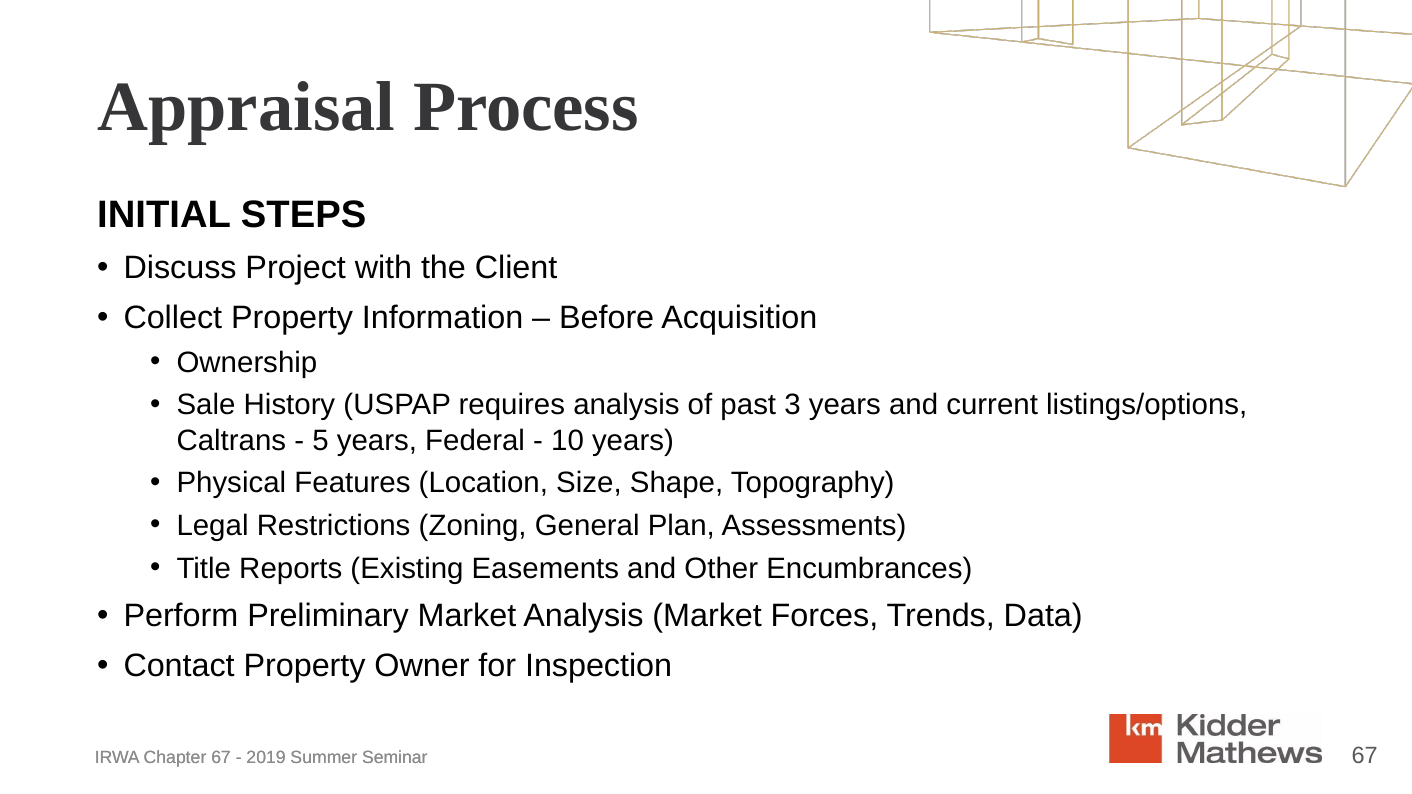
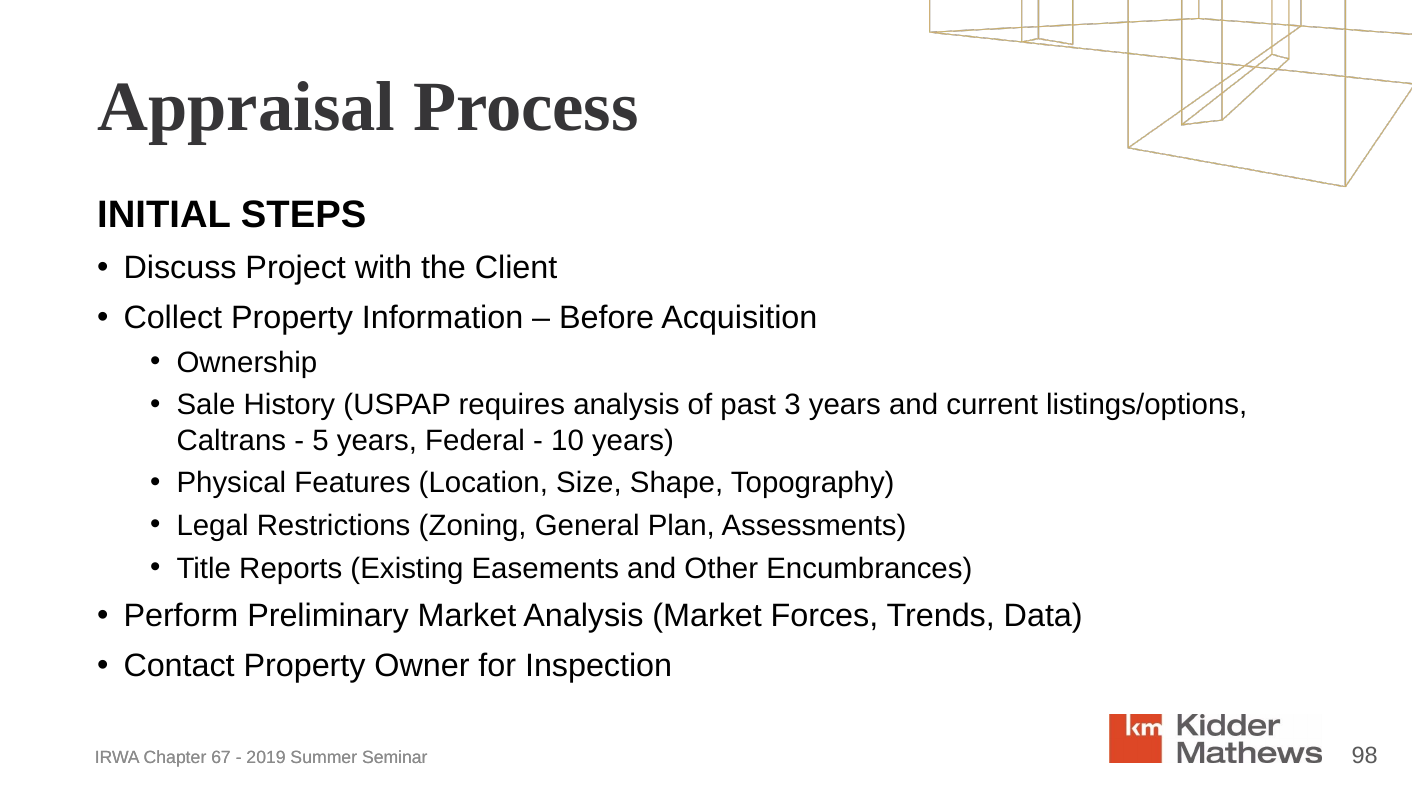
67 at (1365, 756): 67 -> 98
